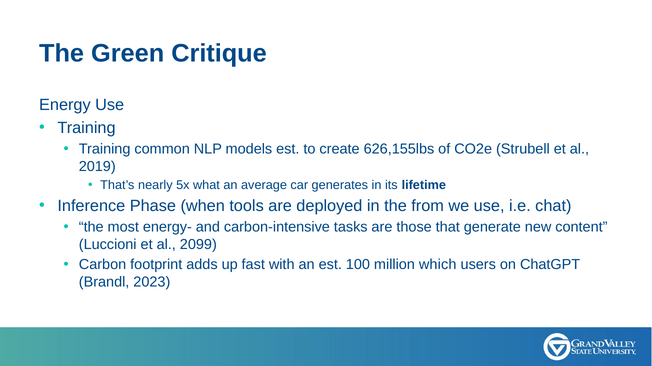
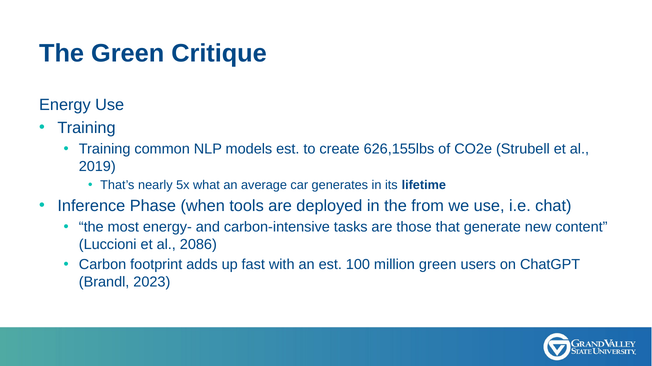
2099: 2099 -> 2086
million which: which -> green
